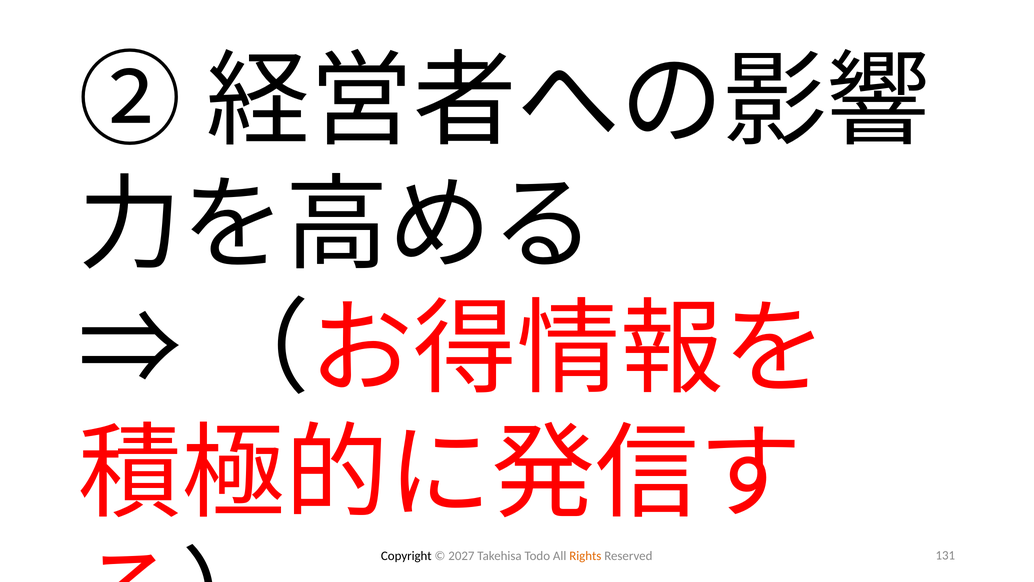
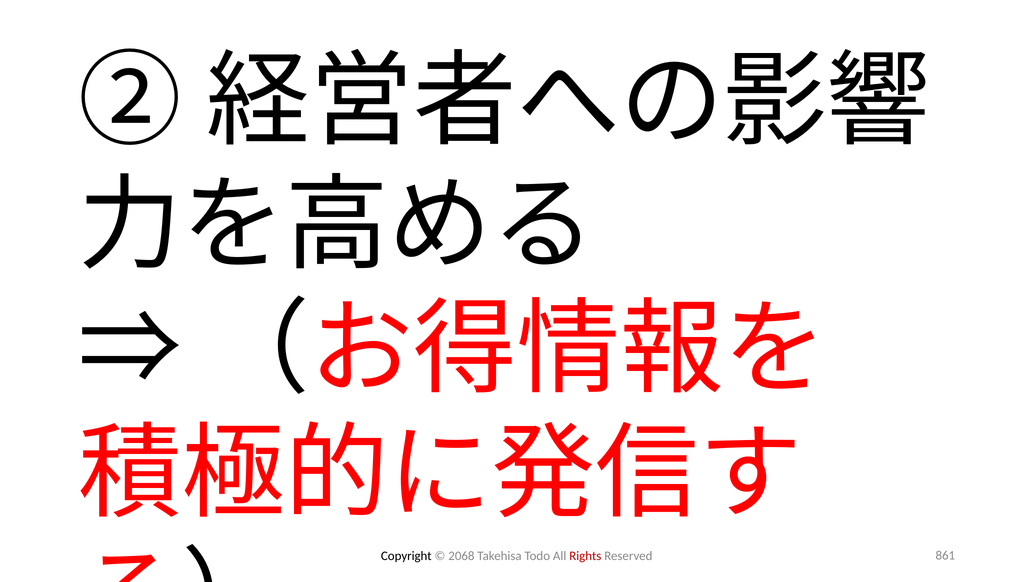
2027: 2027 -> 2068
Rights colour: orange -> red
131: 131 -> 861
